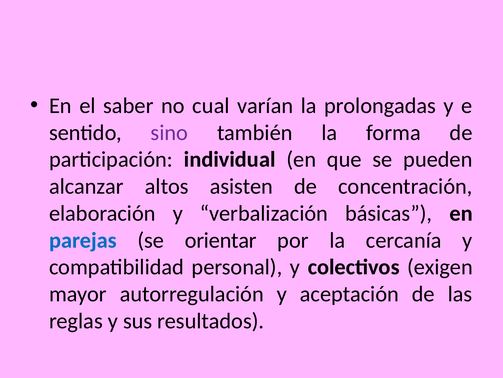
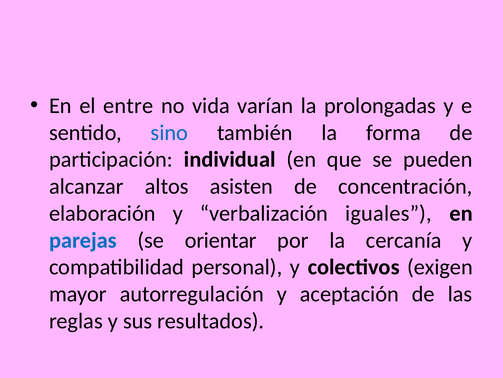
saber: saber -> entre
cual: cual -> vida
sino colour: purple -> blue
básicas: básicas -> iguales
